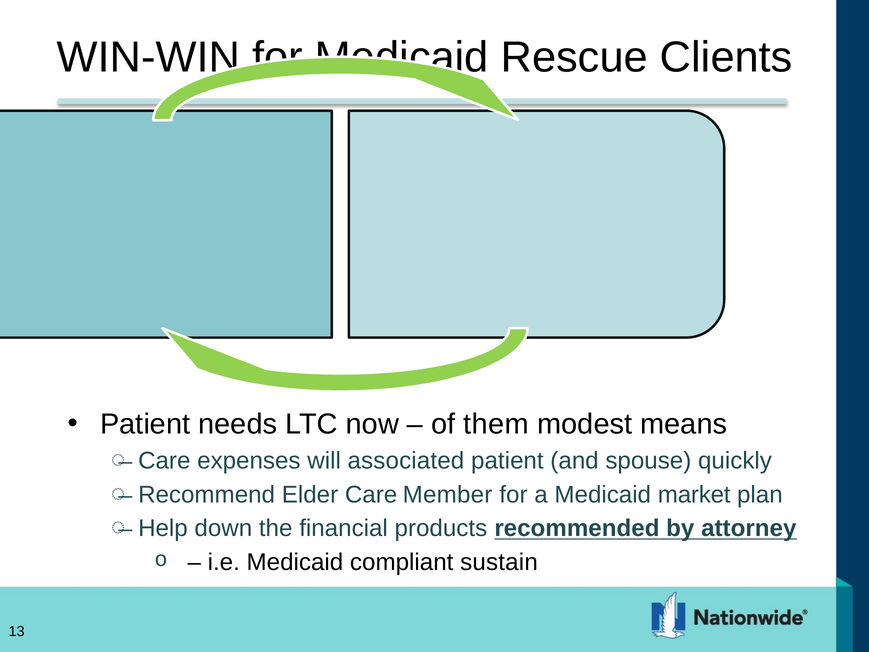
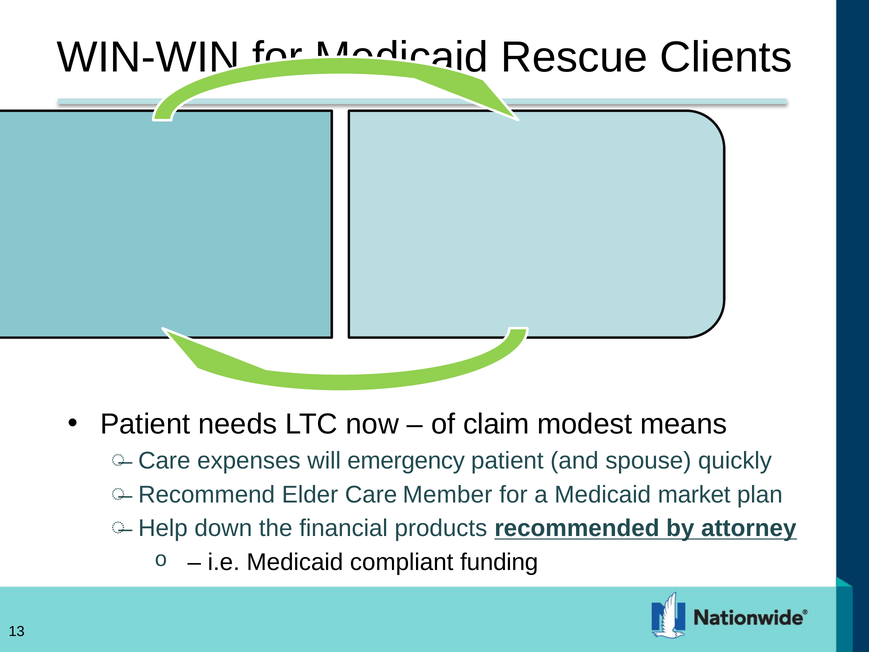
them: them -> claim
associated: associated -> emergency
sustain: sustain -> funding
